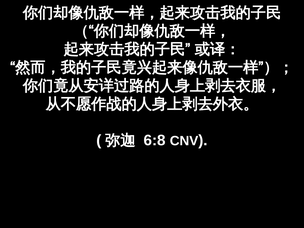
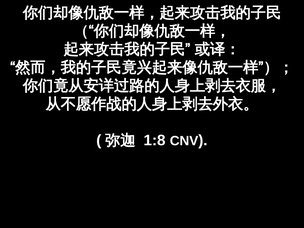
6:8: 6:8 -> 1:8
